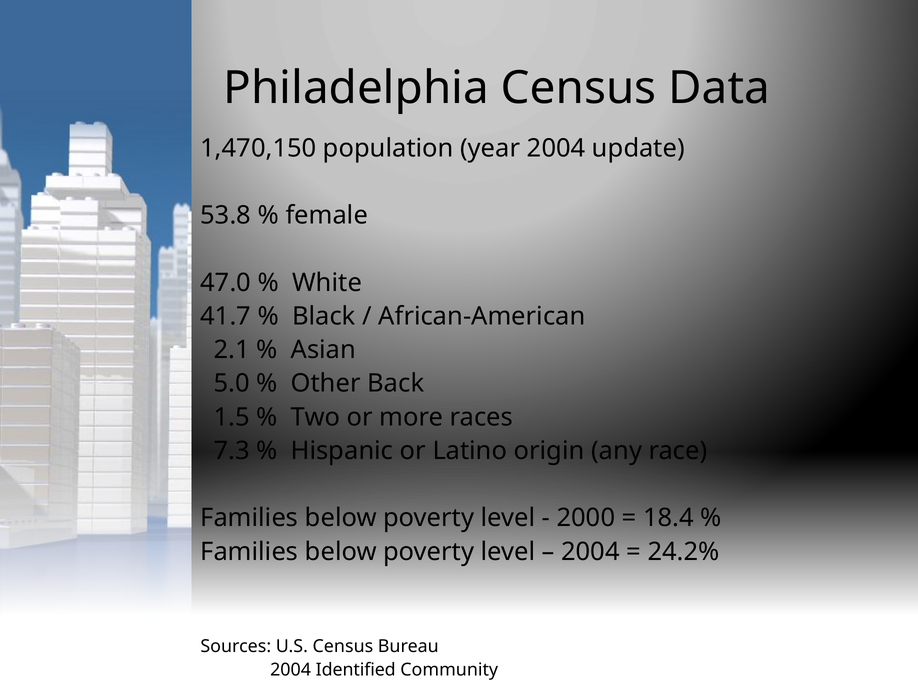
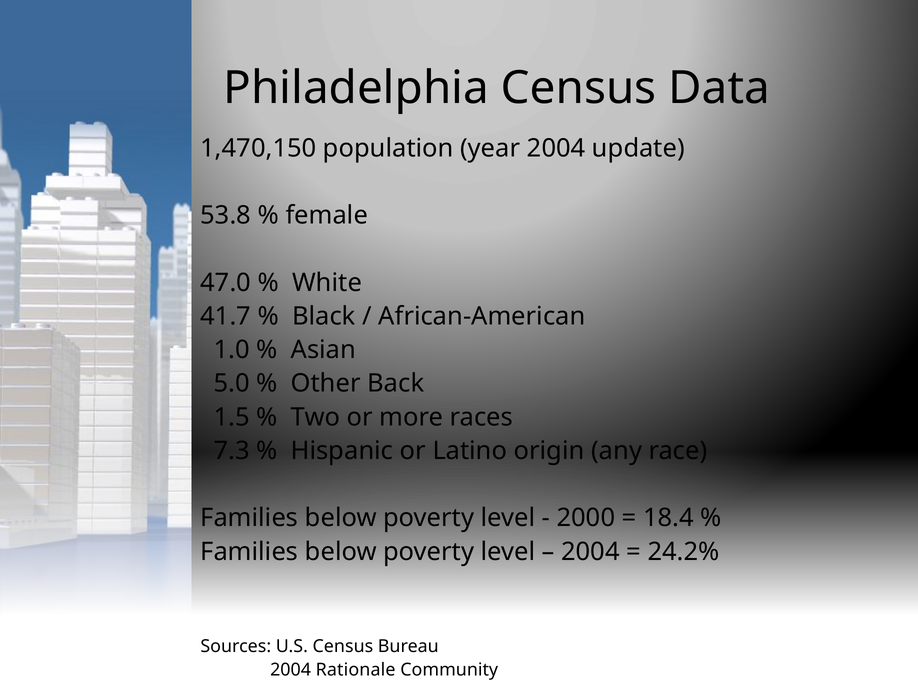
2.1: 2.1 -> 1.0
Identified: Identified -> Rationale
